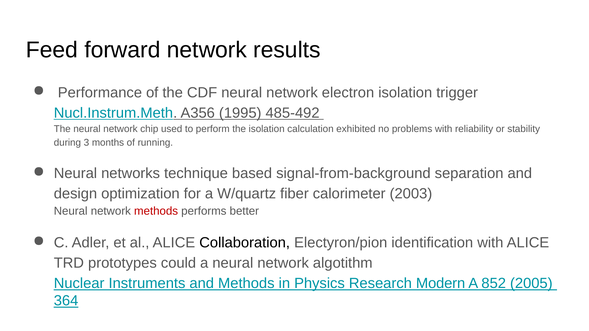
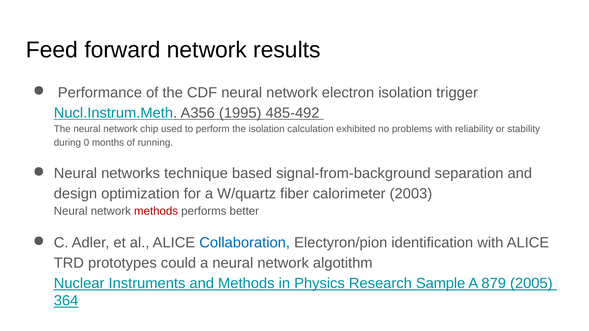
3: 3 -> 0
Collaboration colour: black -> blue
Modern: Modern -> Sample
852: 852 -> 879
